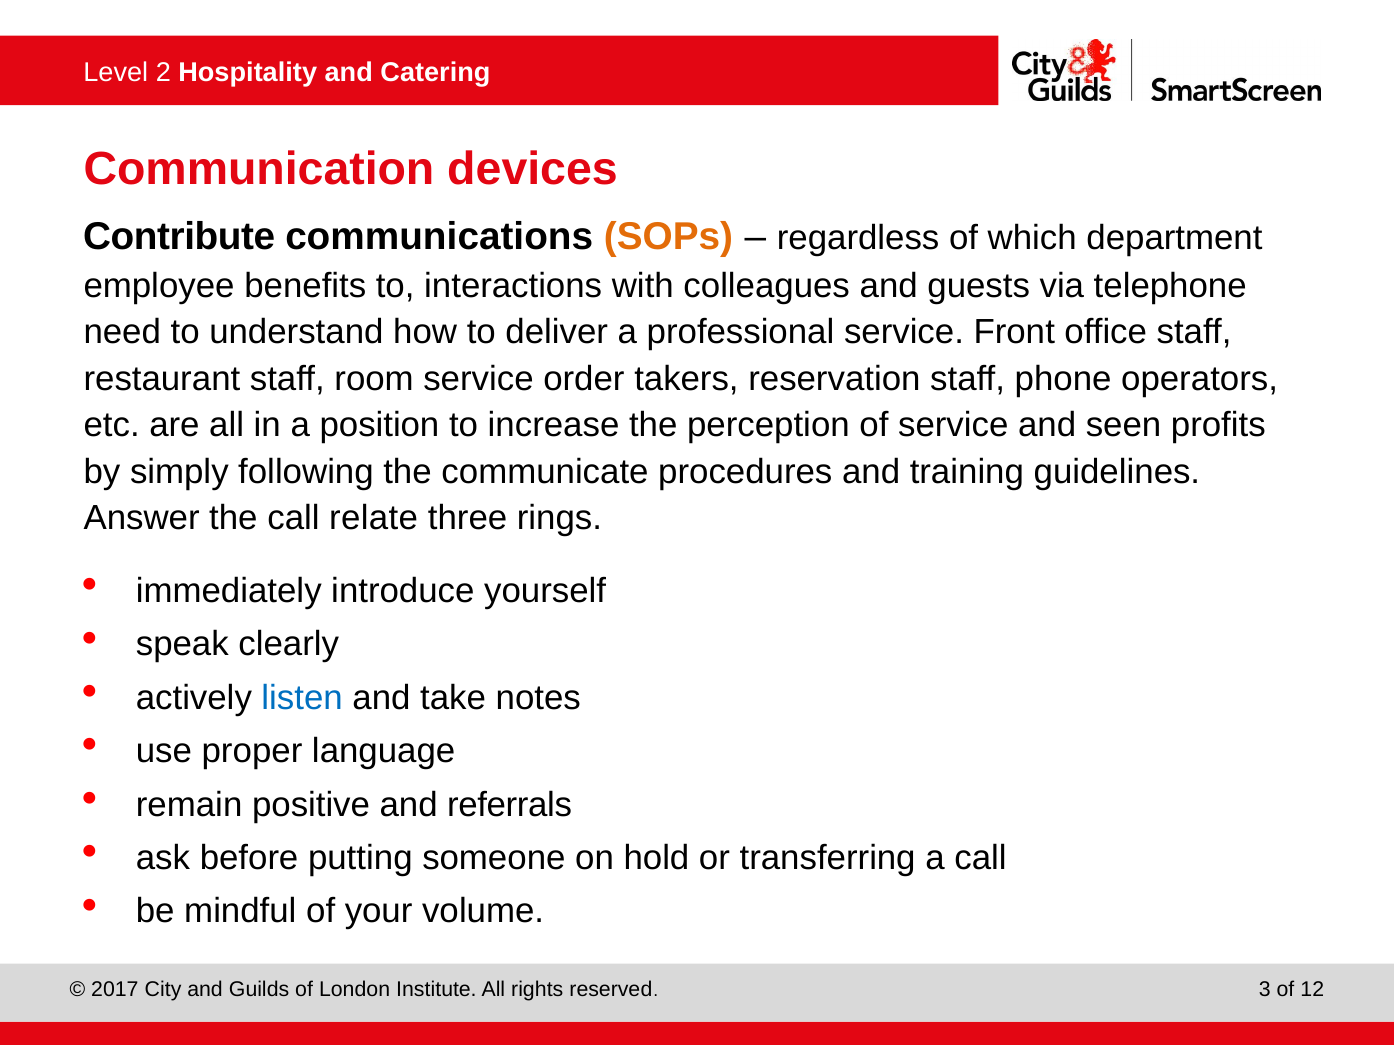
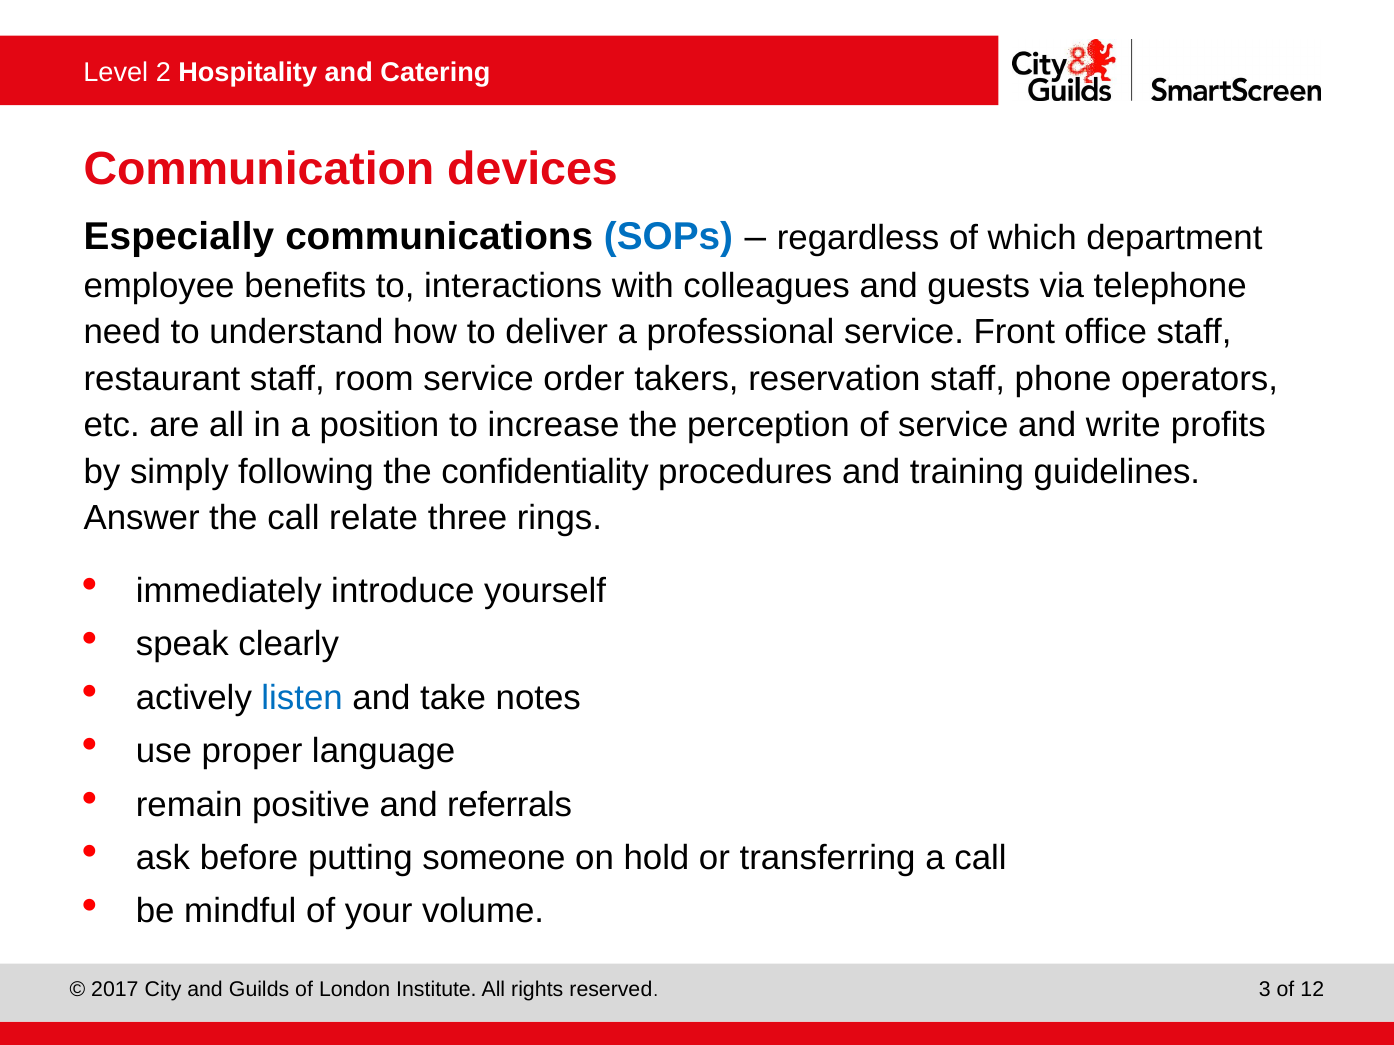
Contribute: Contribute -> Especially
SOPs colour: orange -> blue
seen: seen -> write
communicate: communicate -> confidentiality
